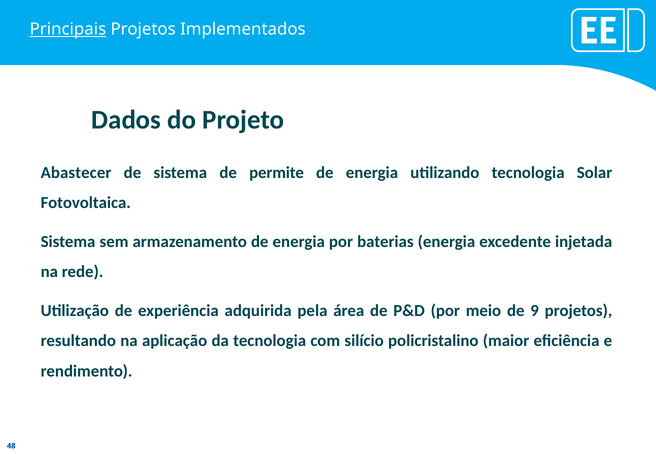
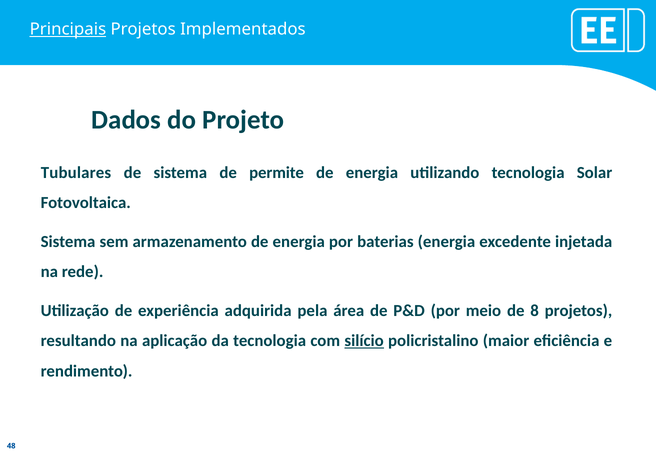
Abastecer: Abastecer -> Tubulares
9: 9 -> 8
silício underline: none -> present
